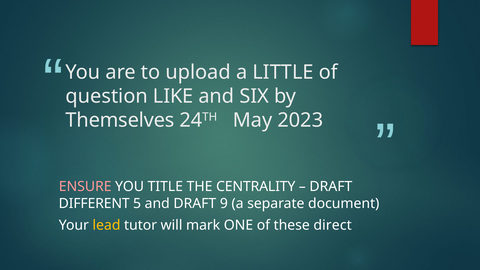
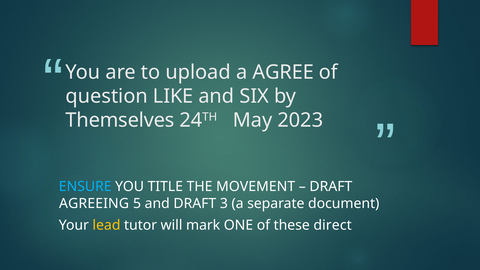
LITTLE: LITTLE -> AGREE
ENSURE colour: pink -> light blue
CENTRALITY: CENTRALITY -> MOVEMENT
DIFFERENT: DIFFERENT -> AGREEING
9: 9 -> 3
